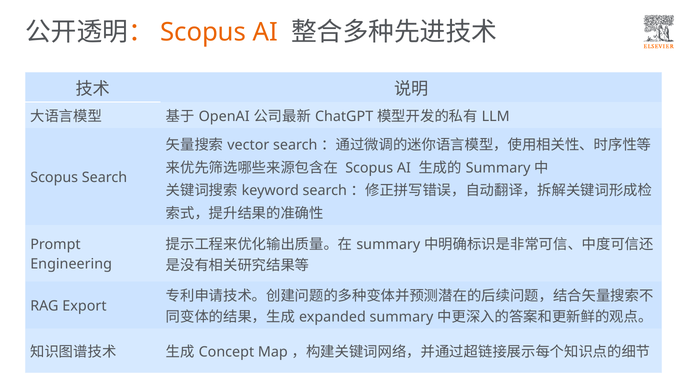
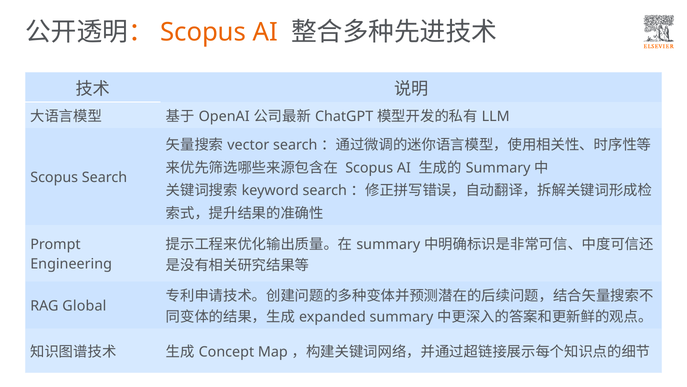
Export: Export -> Global
